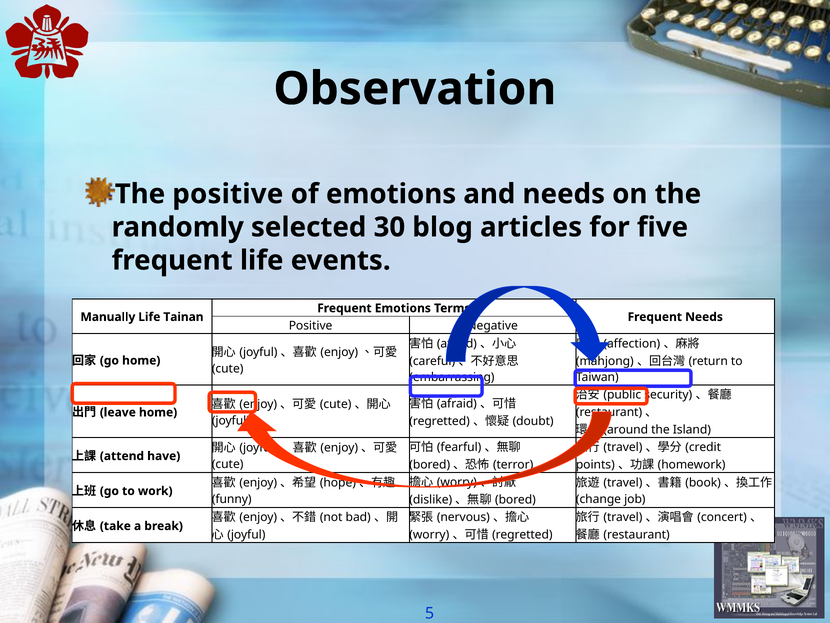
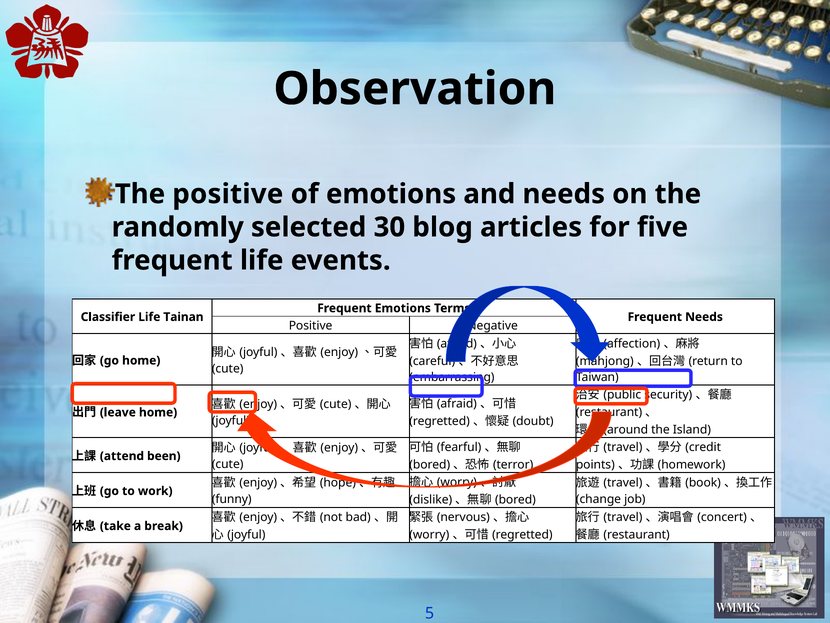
Manually: Manually -> Classifier
have: have -> been
